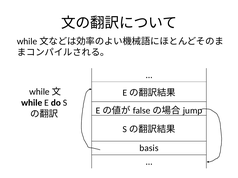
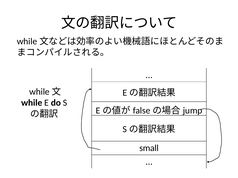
basis: basis -> small
